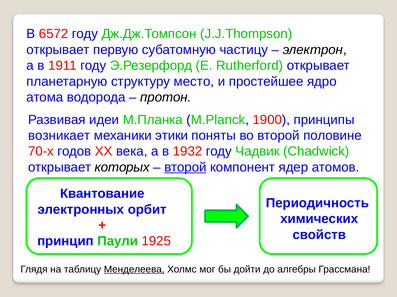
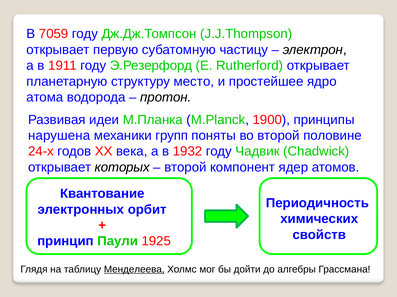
6572: 6572 -> 7059
возникает: возникает -> нарушена
этики: этики -> групп
70-х: 70-х -> 24-х
второй at (185, 168) underline: present -> none
